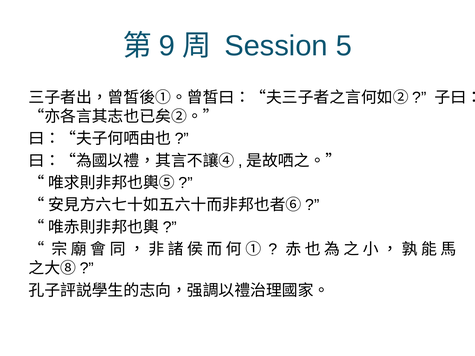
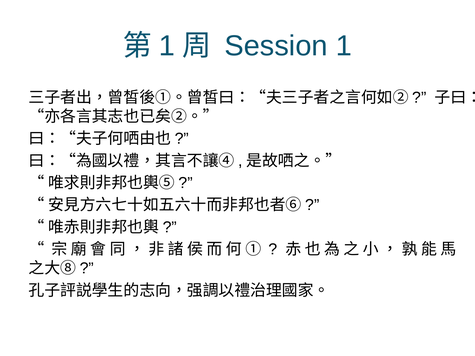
9 at (167, 46): 9 -> 1
Session 5: 5 -> 1
